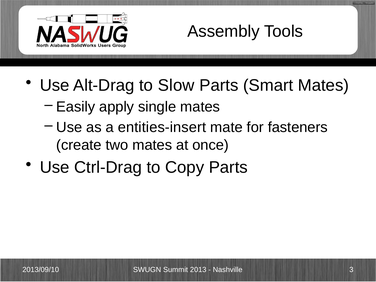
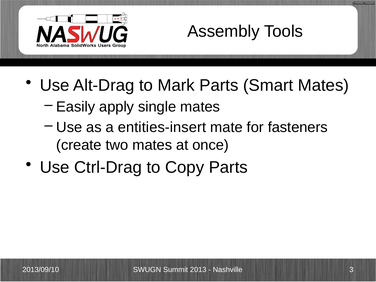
Slow: Slow -> Mark
